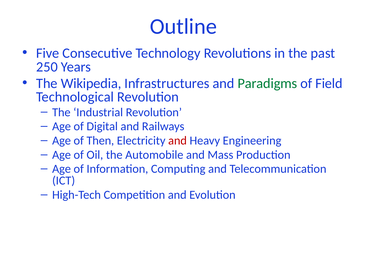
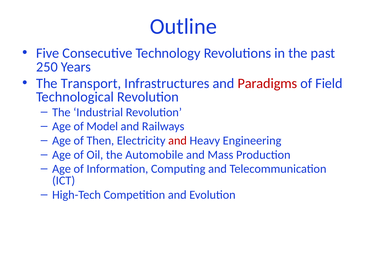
Wikipedia: Wikipedia -> Transport
Paradigms colour: green -> red
Digital: Digital -> Model
